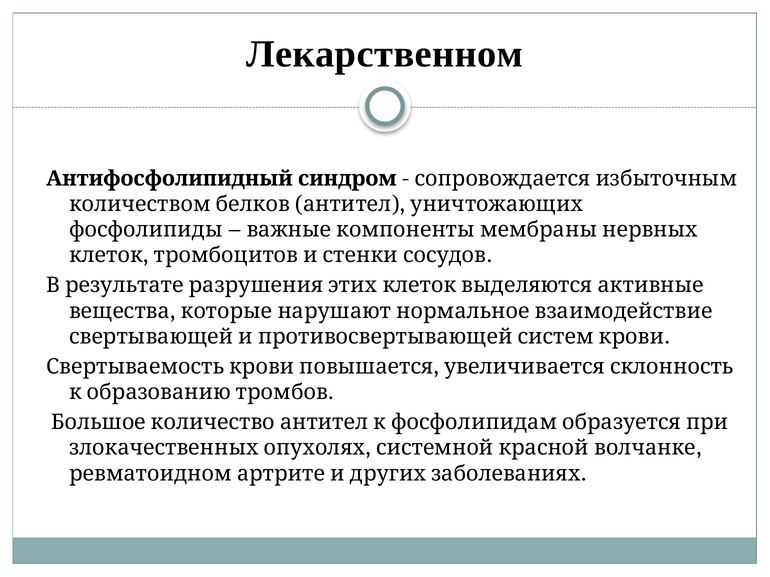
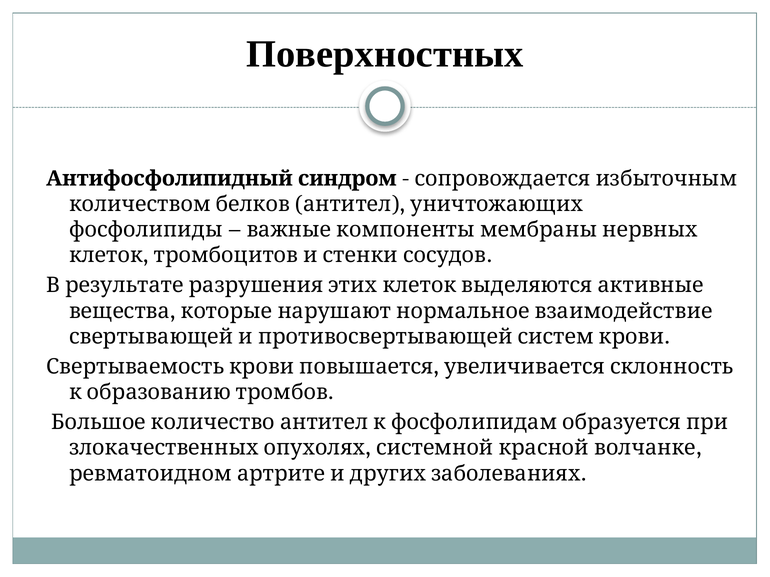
Лекарственном: Лекарственном -> Поверхностных
